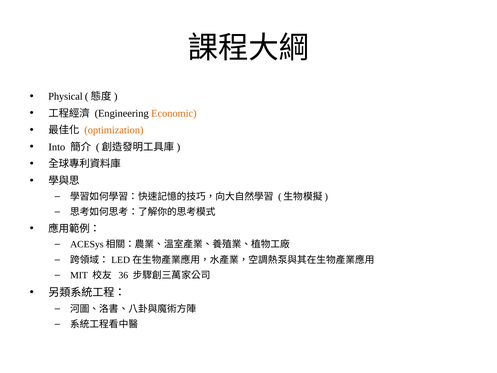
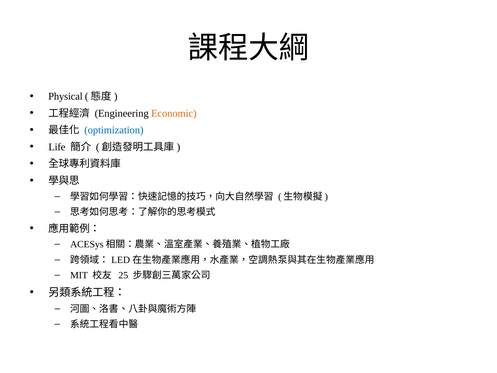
optimization colour: orange -> blue
Into: Into -> Life
36: 36 -> 25
